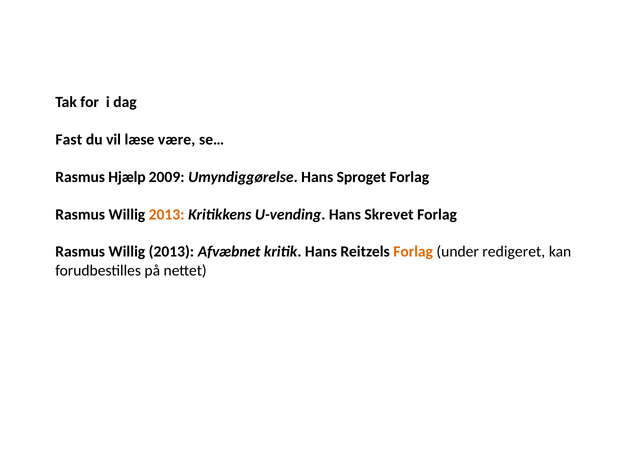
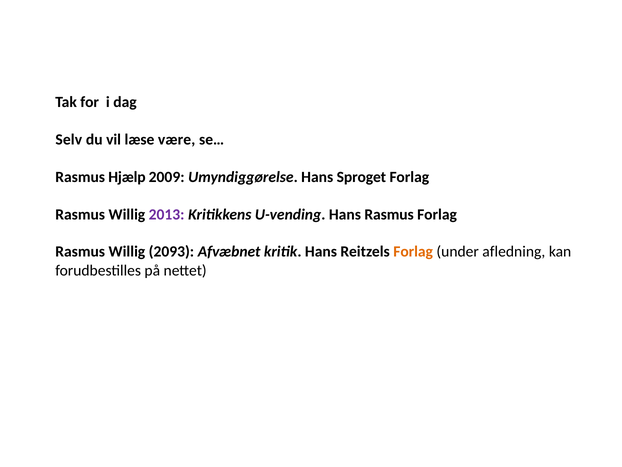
Fast: Fast -> Selv
2013 at (167, 214) colour: orange -> purple
Hans Skrevet: Skrevet -> Rasmus
2013 at (171, 252): 2013 -> 2093
redigeret: redigeret -> afledning
